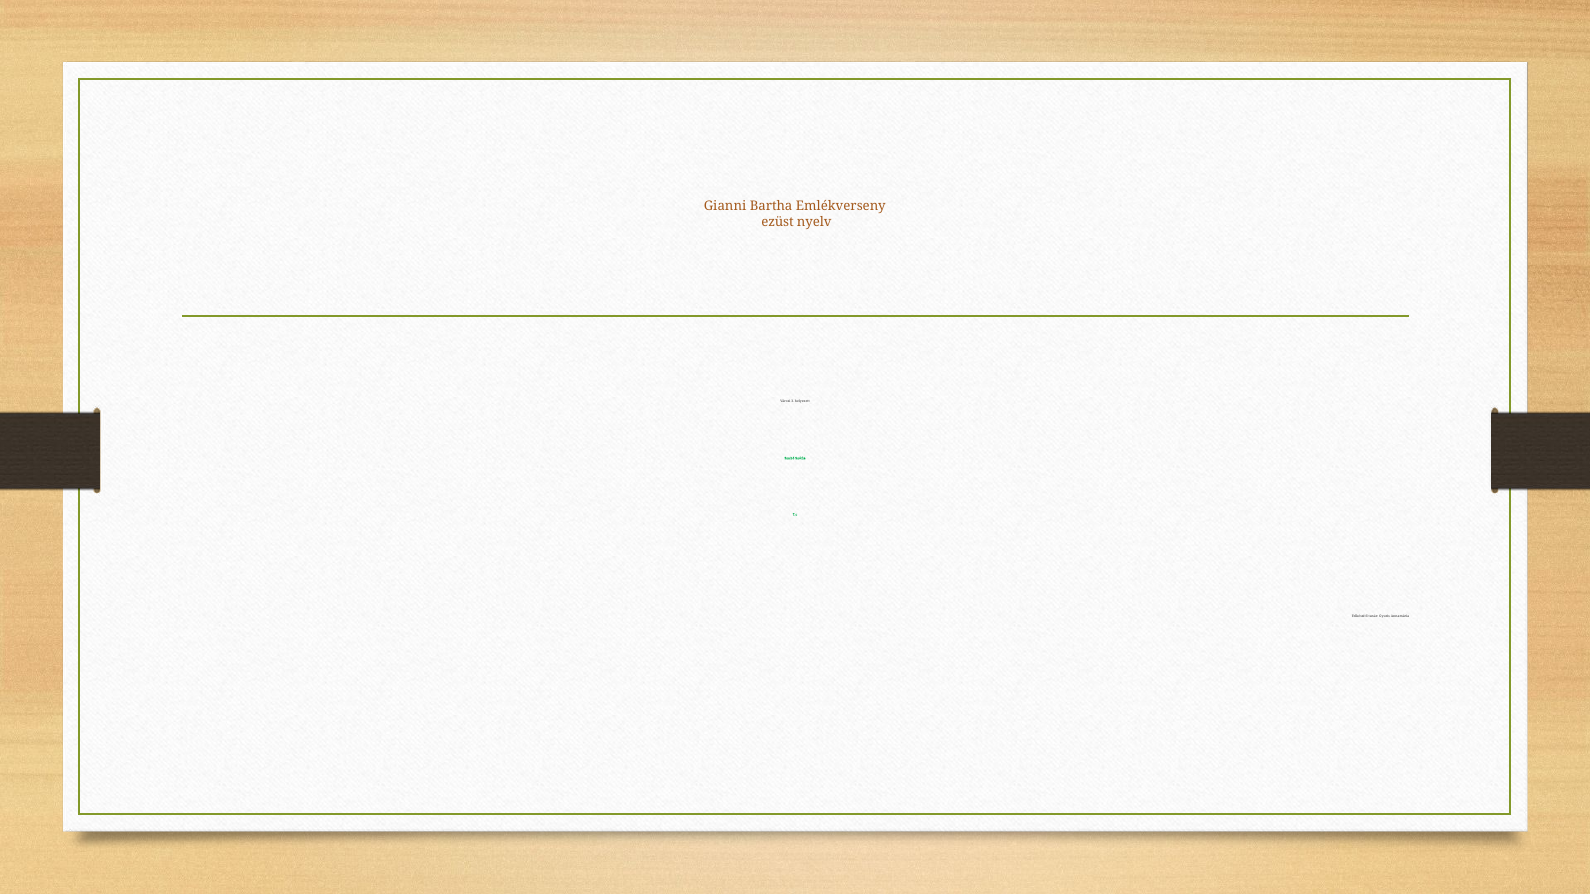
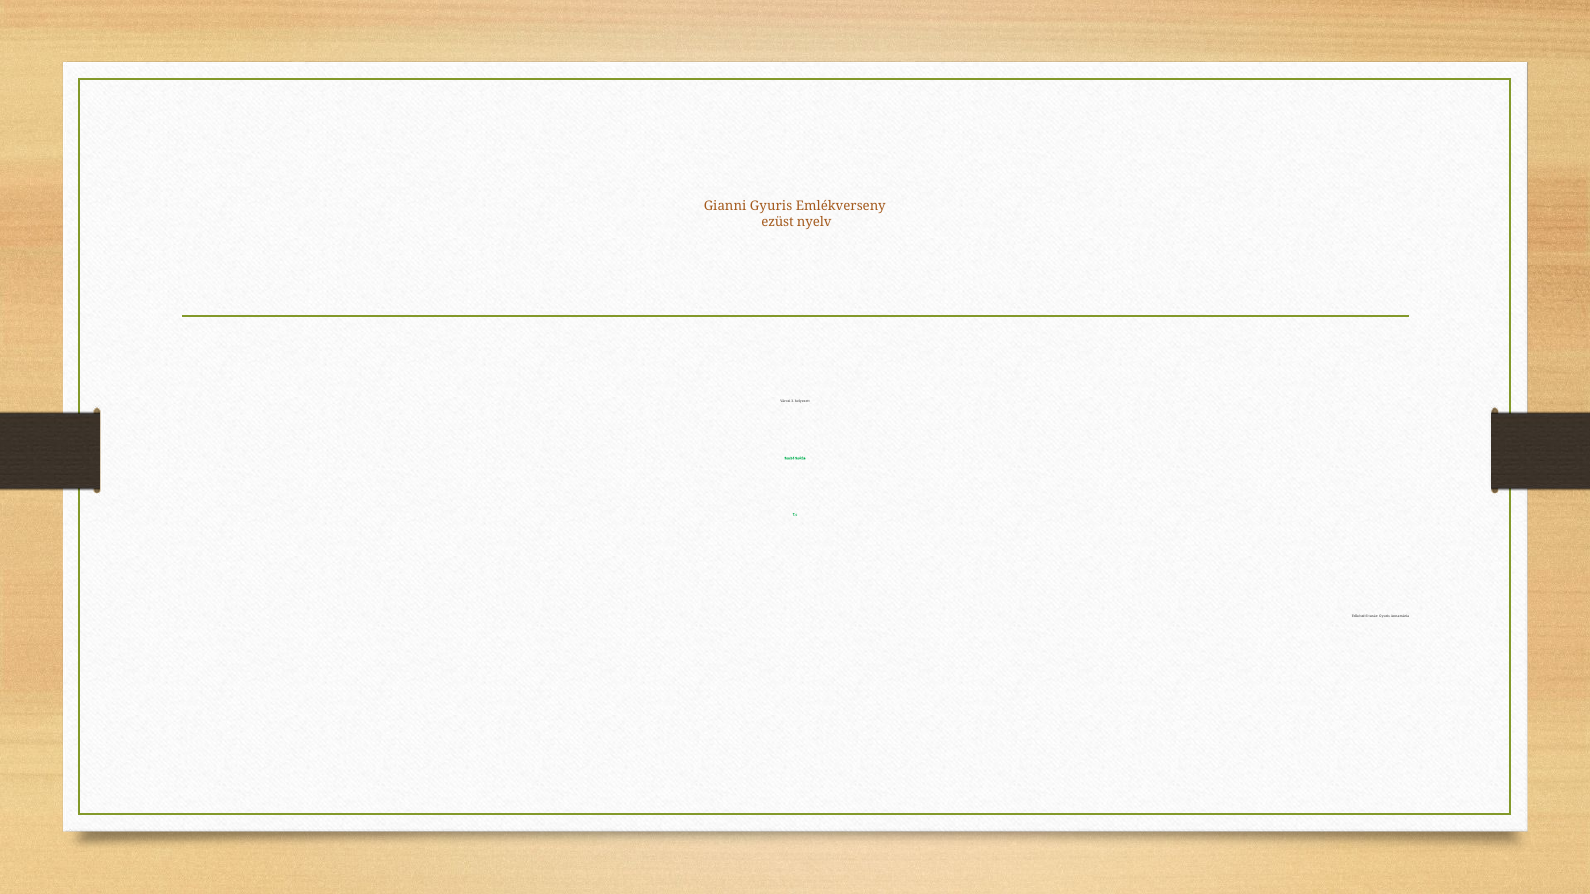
Gianni Bartha: Bartha -> Gyuris
